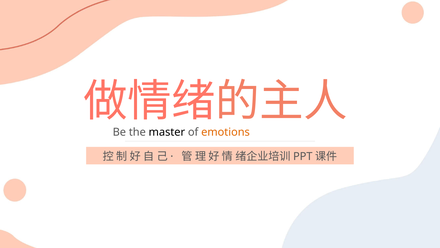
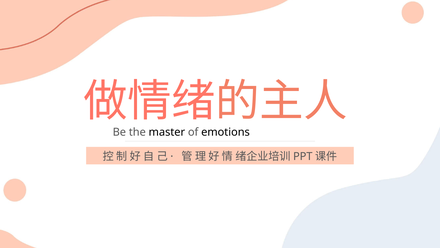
emotions colour: orange -> black
